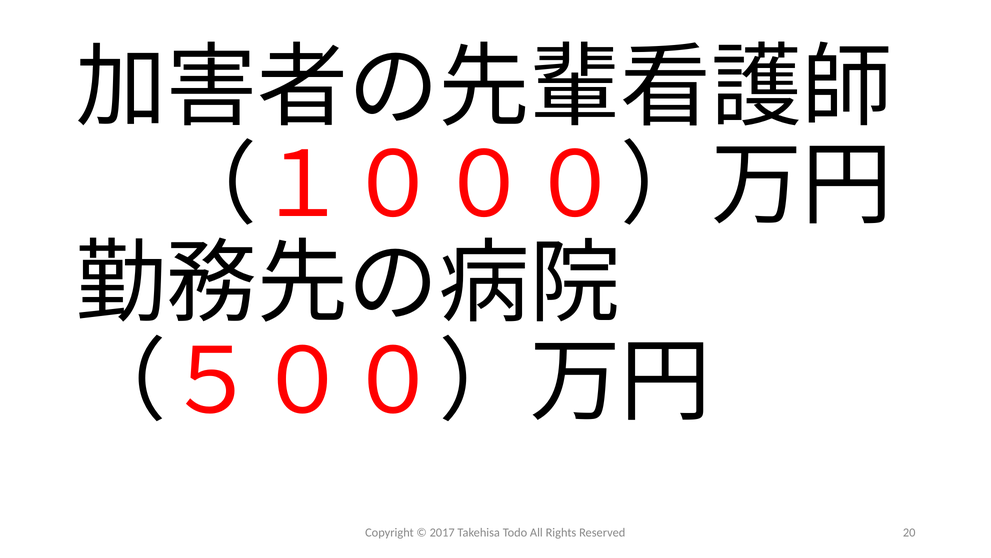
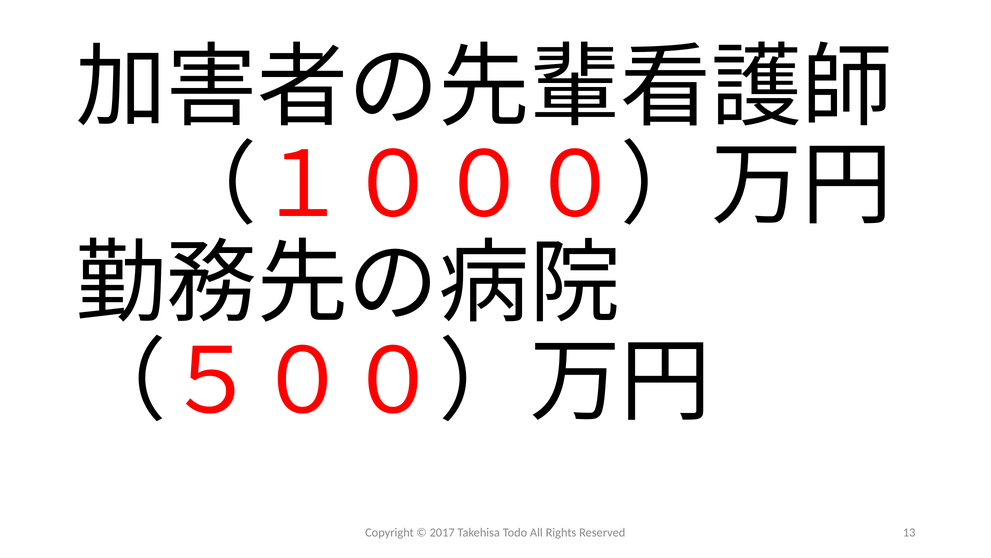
20: 20 -> 13
